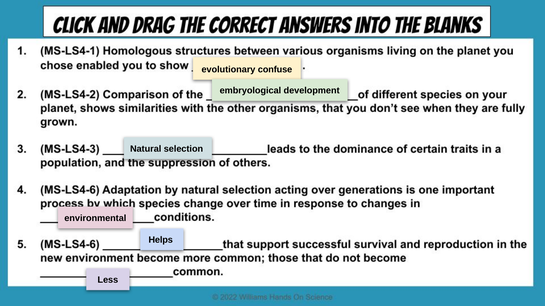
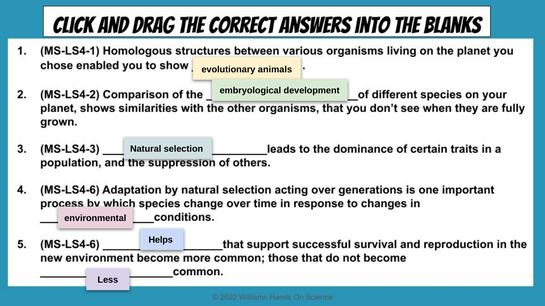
confuse: confuse -> animals
